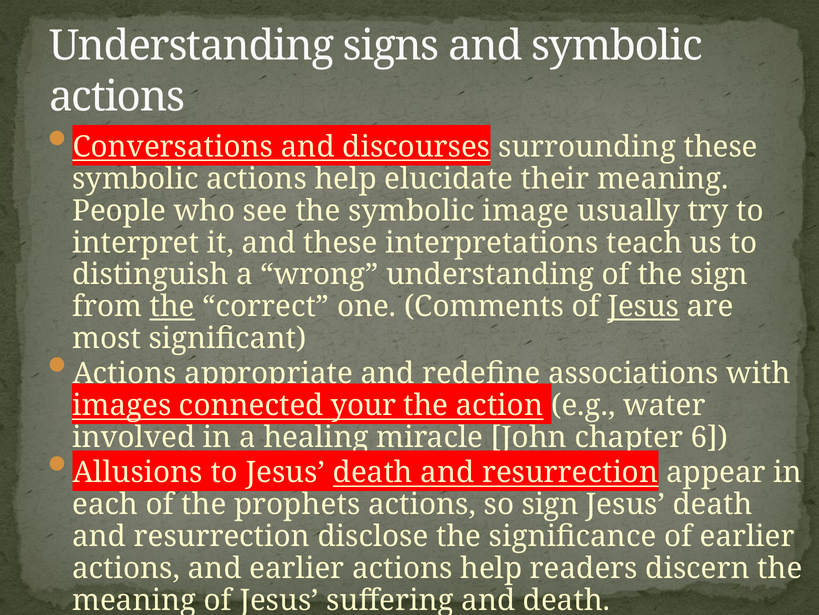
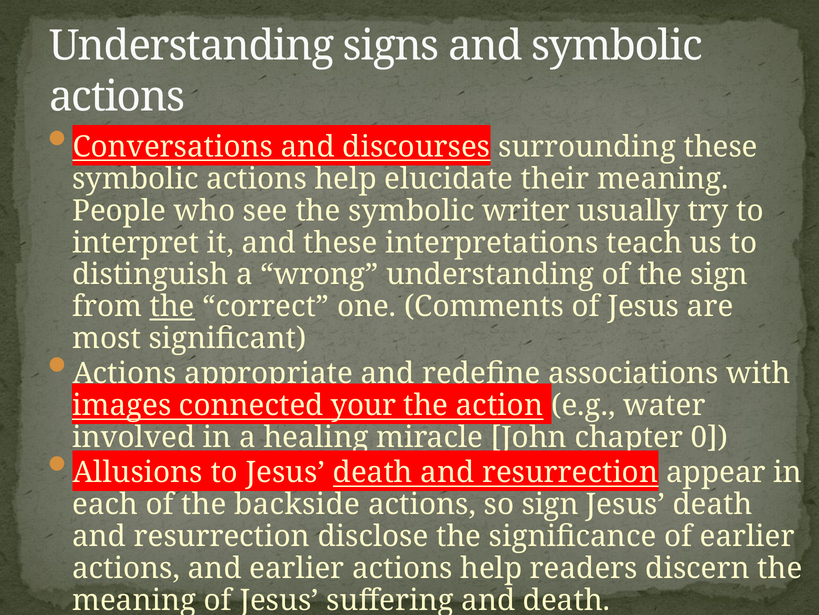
image: image -> writer
Jesus at (643, 306) underline: present -> none
6: 6 -> 0
prophets: prophets -> backside
